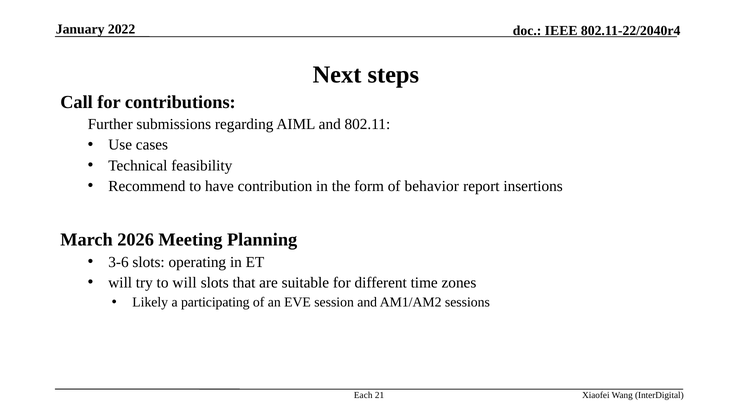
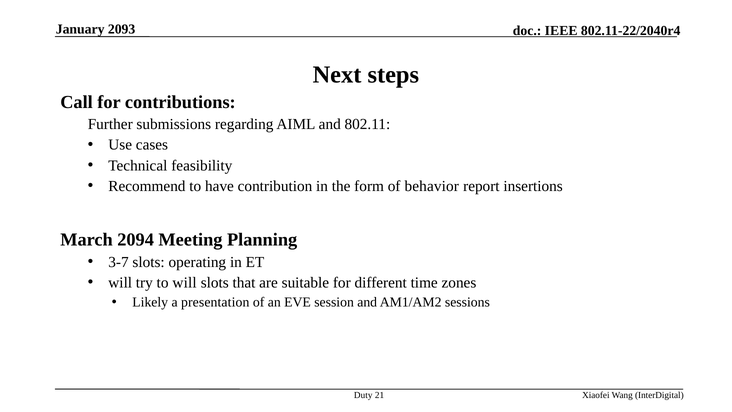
2022: 2022 -> 2093
2026: 2026 -> 2094
3-6: 3-6 -> 3-7
participating: participating -> presentation
Each: Each -> Duty
